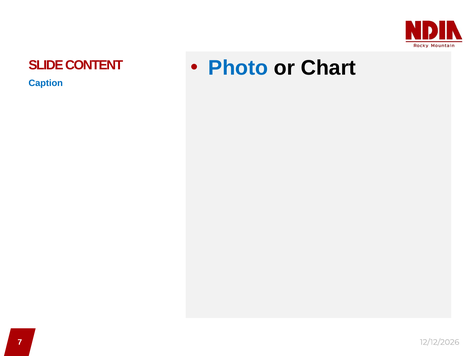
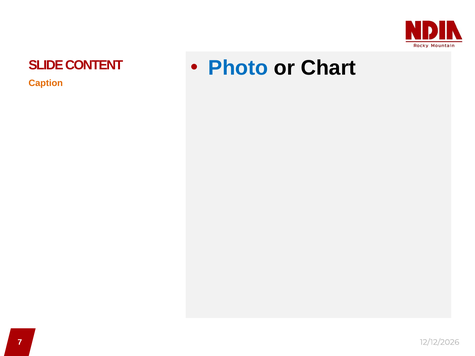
Caption colour: blue -> orange
